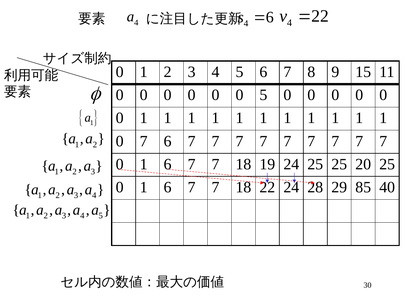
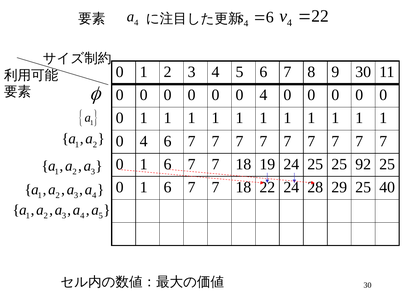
9 15: 15 -> 30
0 0 5: 5 -> 4
7 at (144, 141): 7 -> 4
20: 20 -> 92
29 85: 85 -> 25
